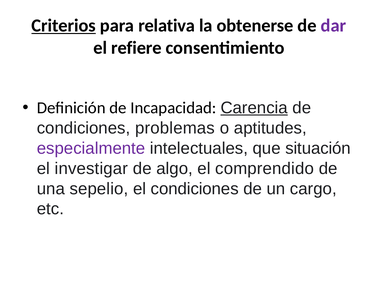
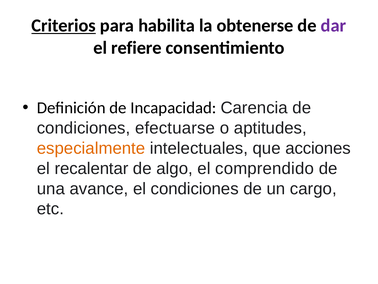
relativa: relativa -> habilita
Carencia underline: present -> none
problemas: problemas -> efectuarse
especialmente colour: purple -> orange
situación: situación -> acciones
investigar: investigar -> recalentar
sepelio: sepelio -> avance
